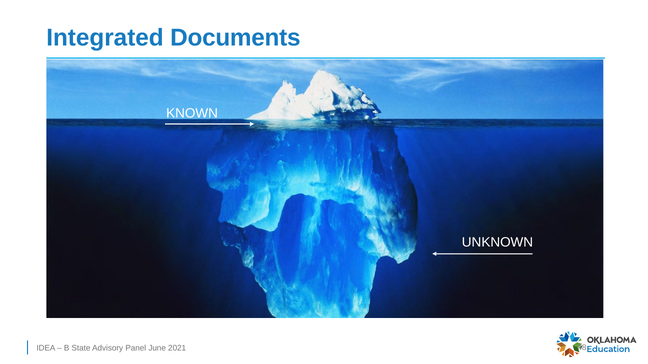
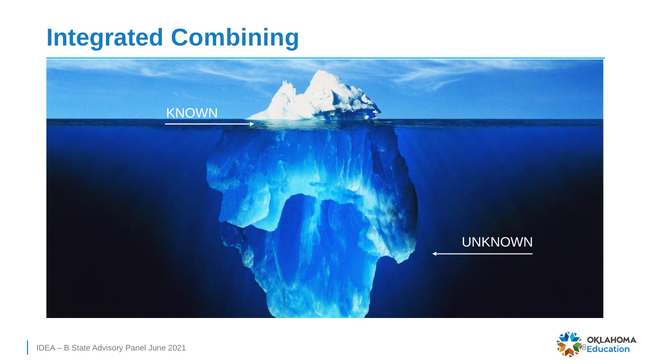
Documents: Documents -> Combining
